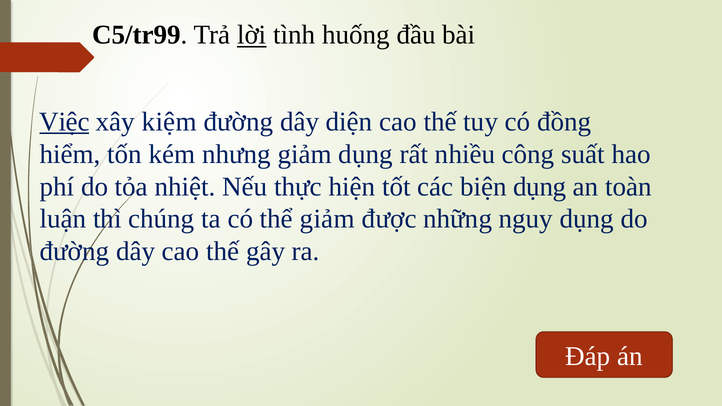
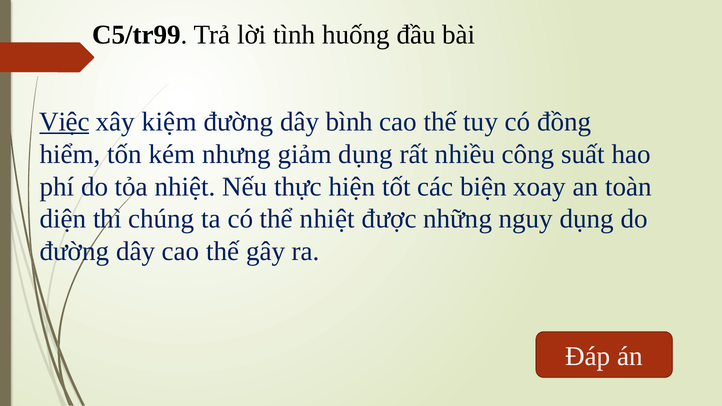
lời underline: present -> none
diện: diện -> bình
biện dụng: dụng -> xoay
luận: luận -> diện
thể giảm: giảm -> nhiệt
